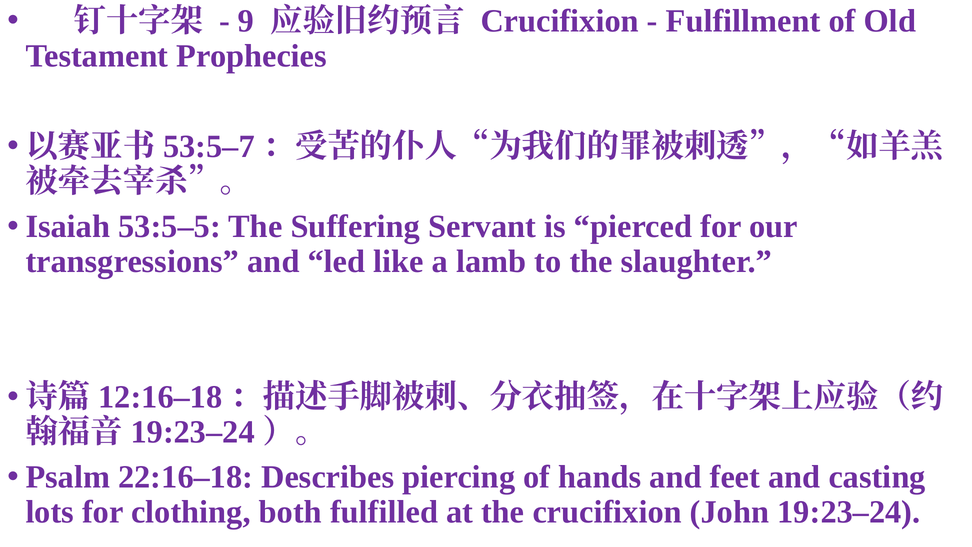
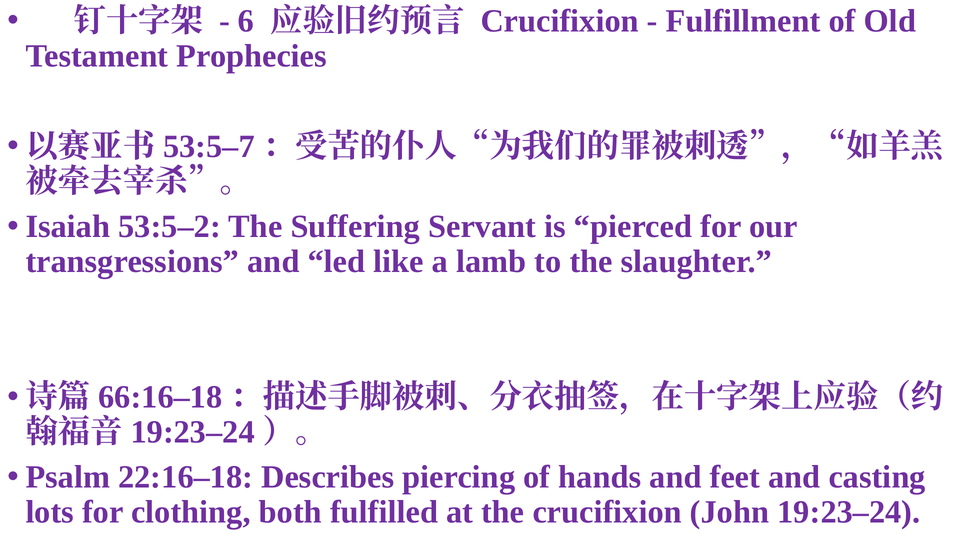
9: 9 -> 6
53:5–5: 53:5–5 -> 53:5–2
12:16–18: 12:16–18 -> 66:16–18
